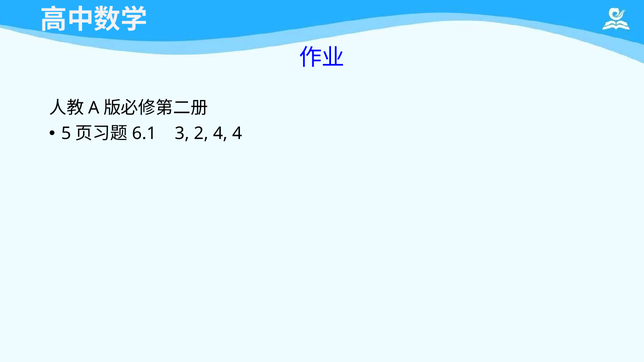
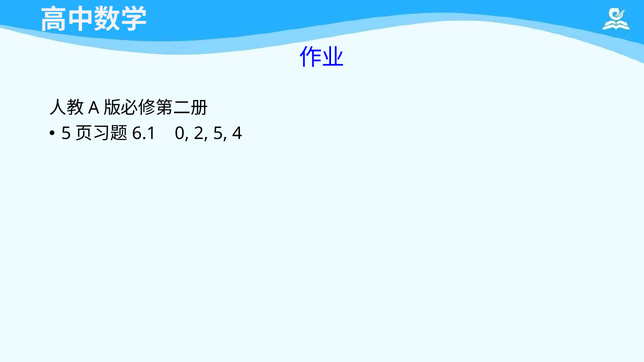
3: 3 -> 0
2 4: 4 -> 5
